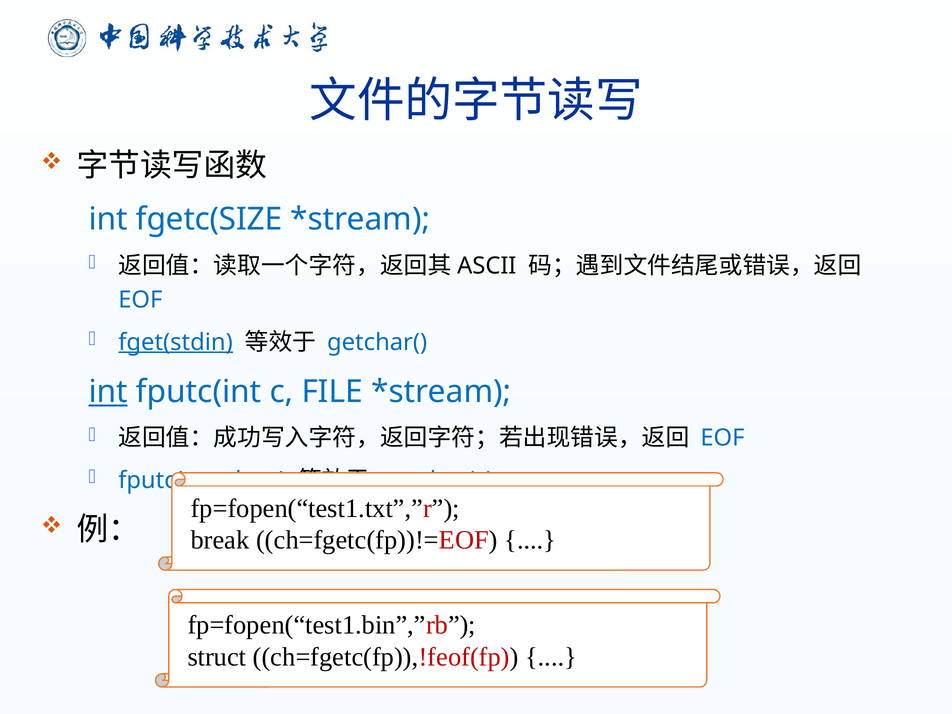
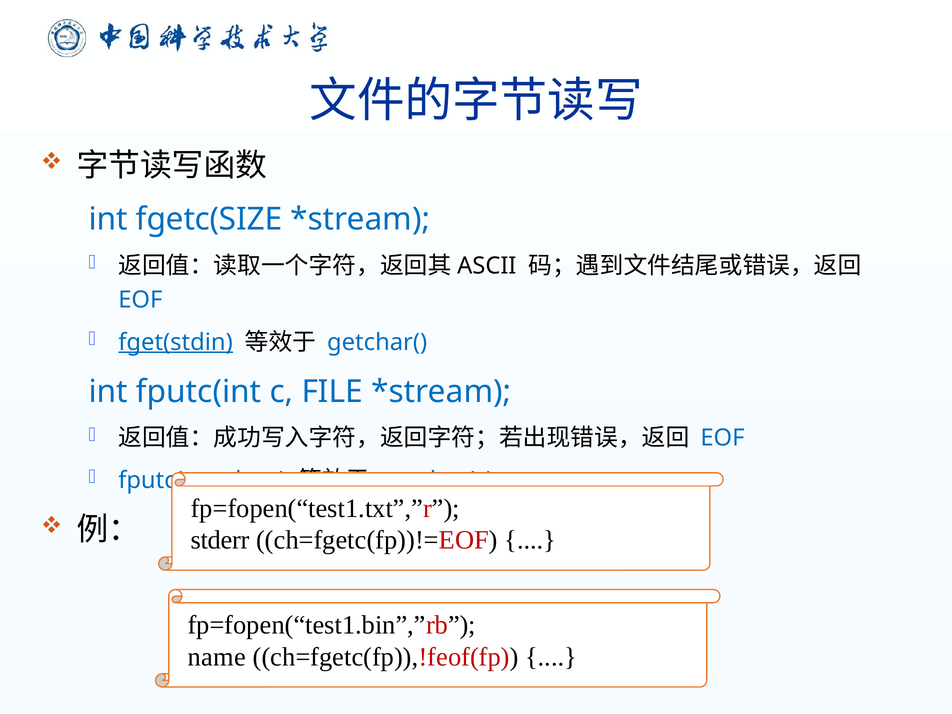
int at (108, 392) underline: present -> none
break: break -> stderr
struct: struct -> name
